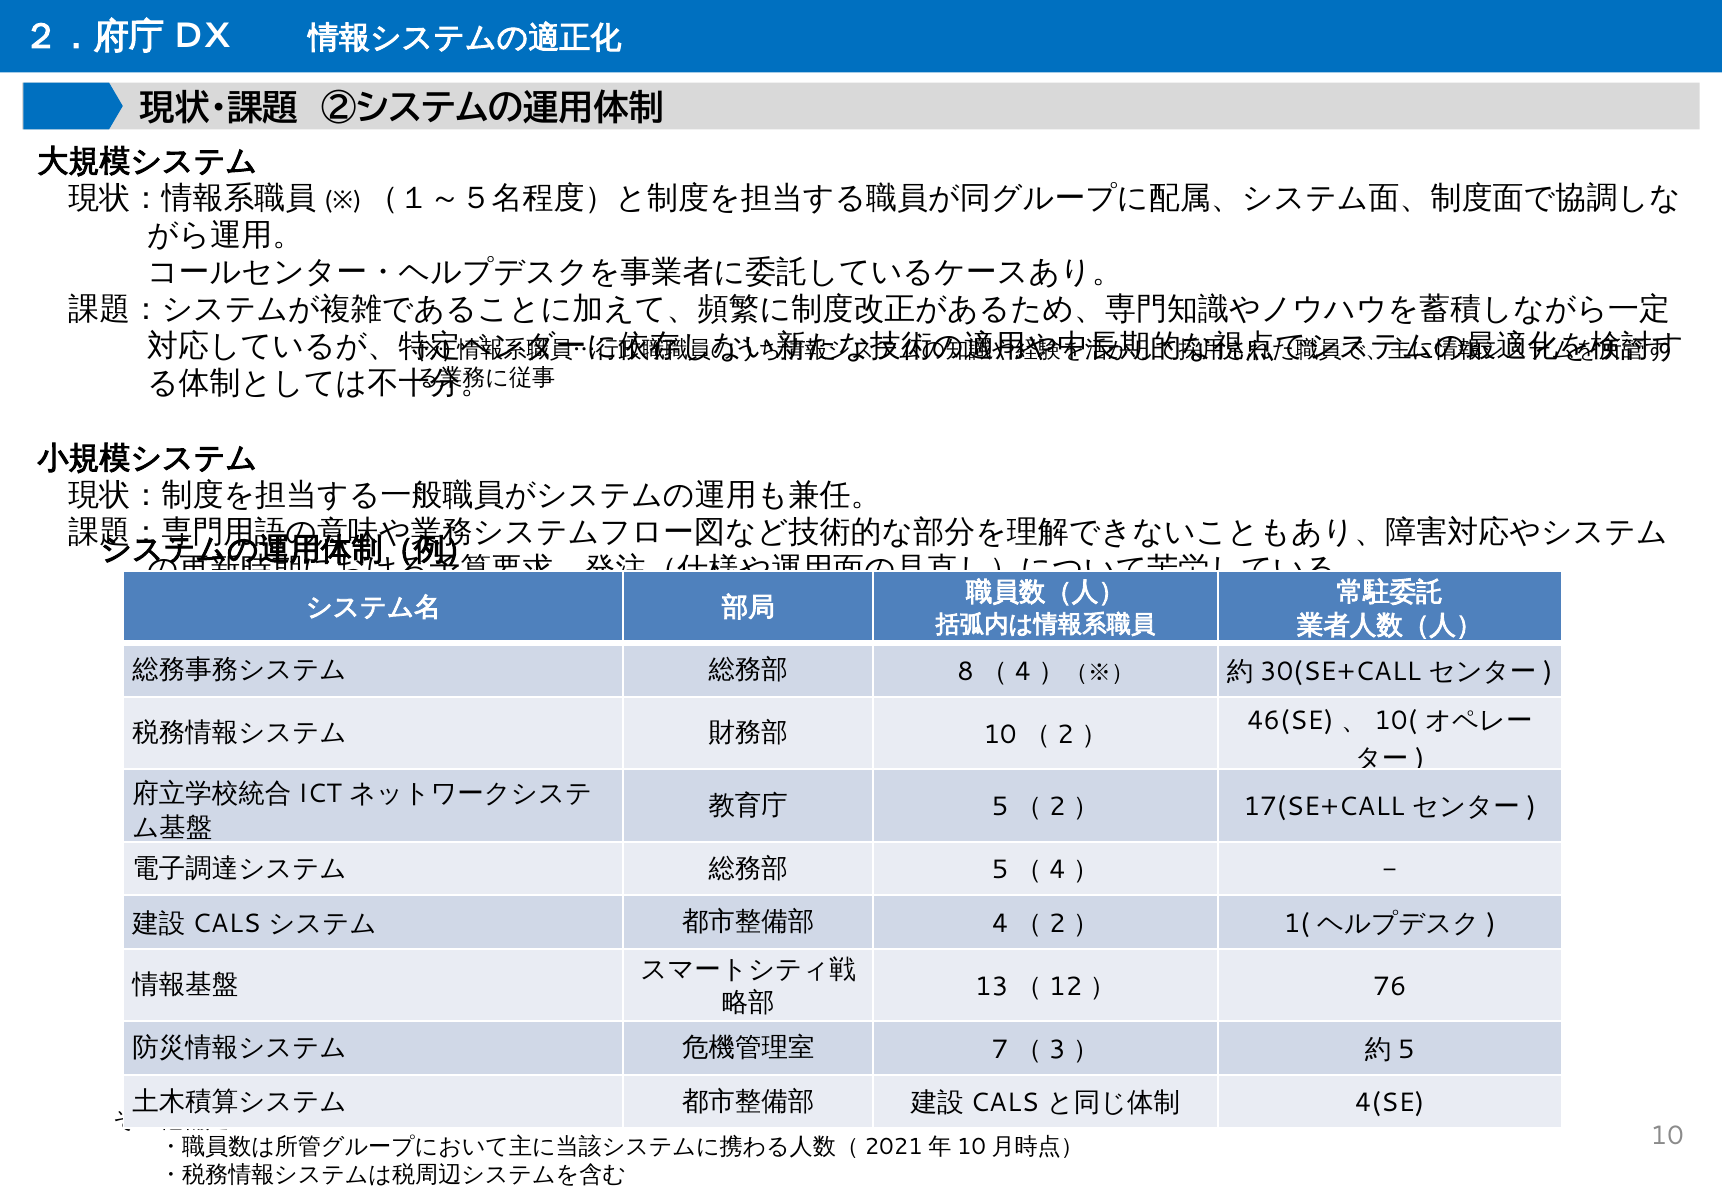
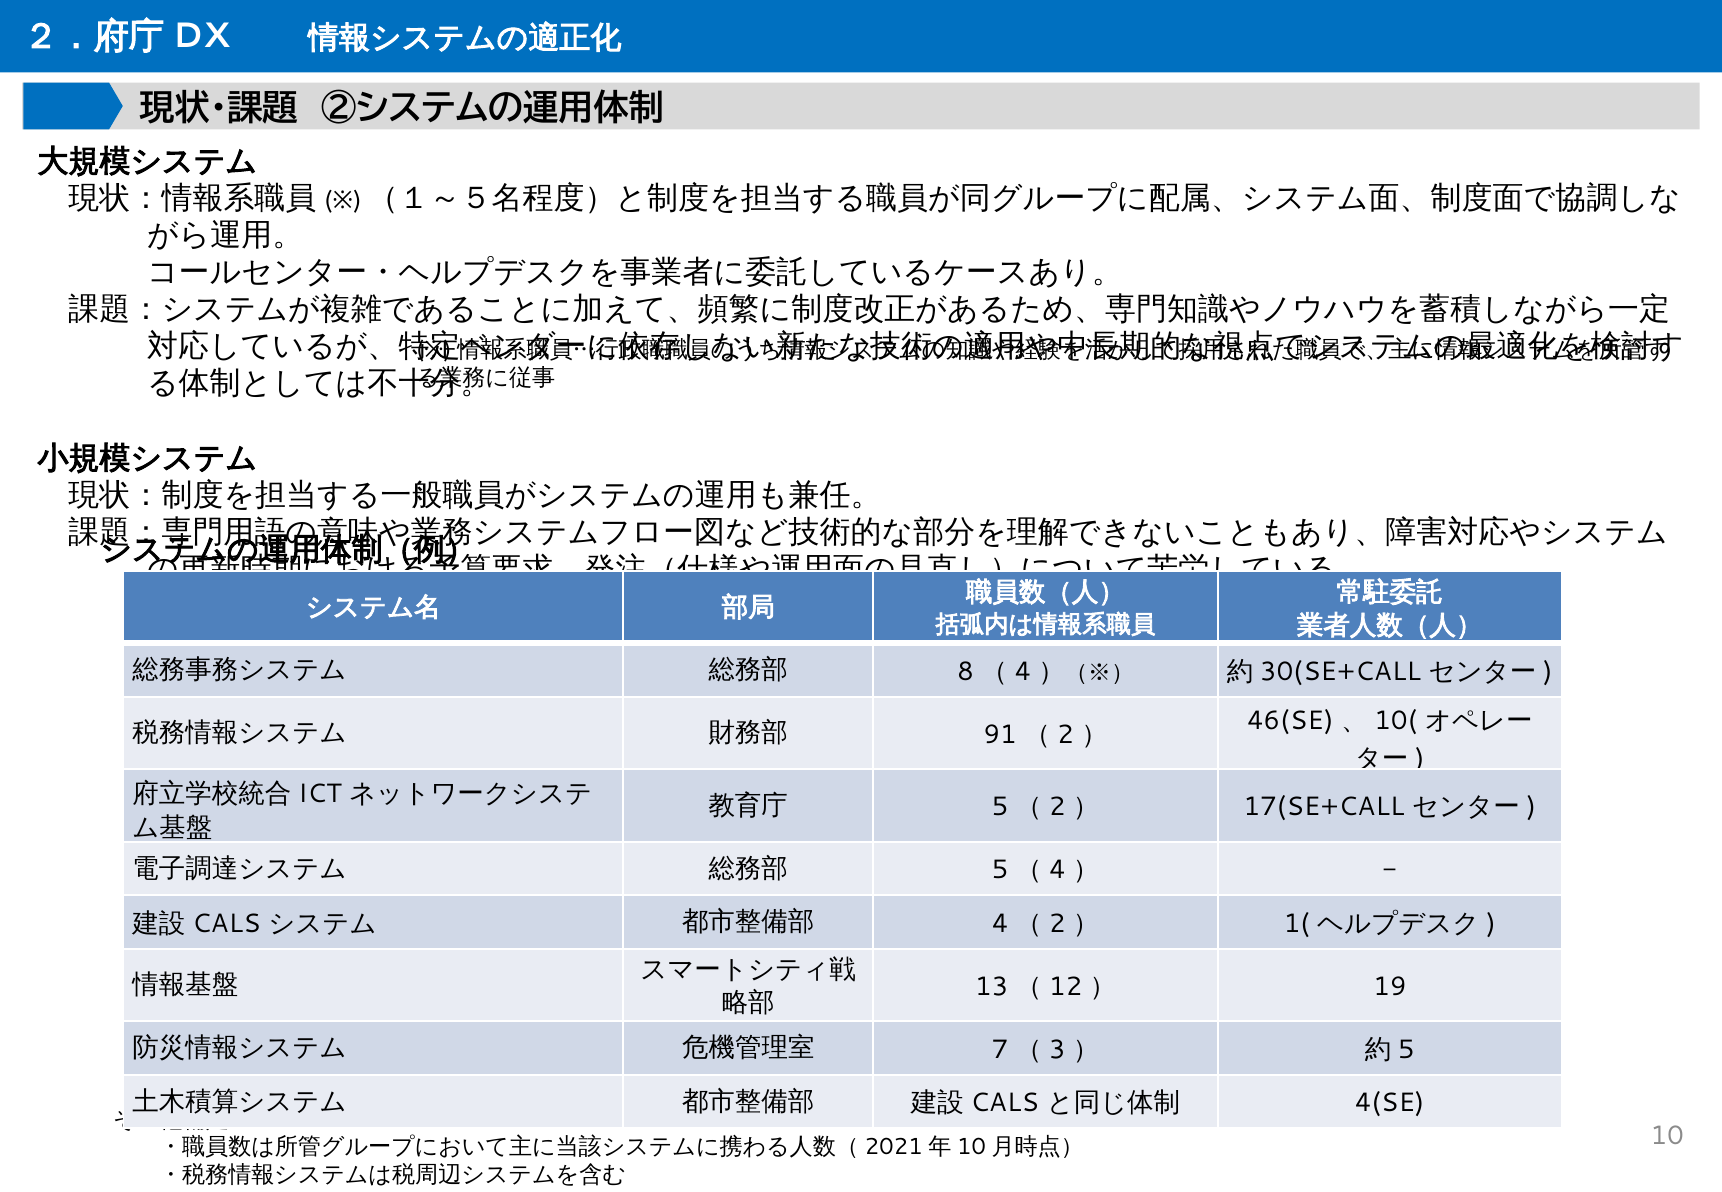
10 at (1000, 735): 10 -> 91
76: 76 -> 19
